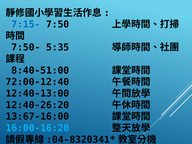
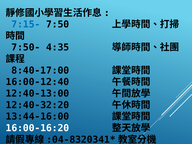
5:35: 5:35 -> 4:35
8:40-51:00: 8:40-51:00 -> 8:40-17:00
72:00-12:40: 72:00-12:40 -> 16:00-12:40
12:40-26:20: 12:40-26:20 -> 12:40-32:20
13:67-16:00: 13:67-16:00 -> 13:44-16:00
16:00-16:20 colour: light blue -> white
